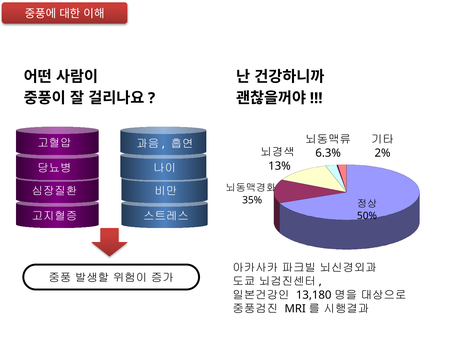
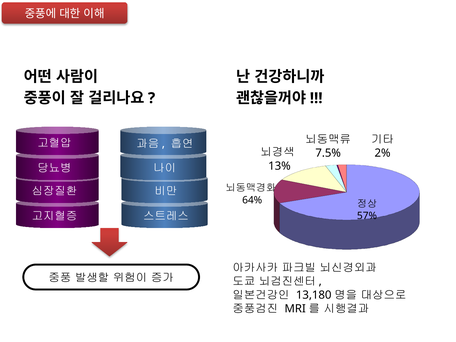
6.3%: 6.3% -> 7.5%
35%: 35% -> 64%
50%: 50% -> 57%
